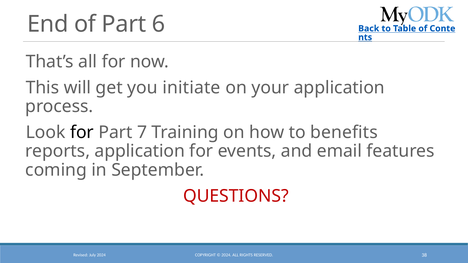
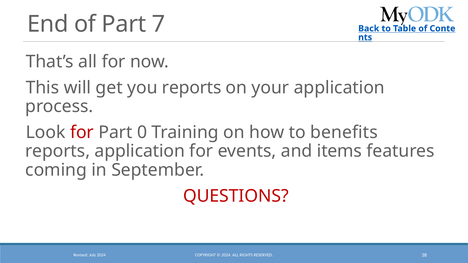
6: 6 -> 7
you initiate: initiate -> reports
for at (82, 132) colour: black -> red
7: 7 -> 0
email: email -> items
